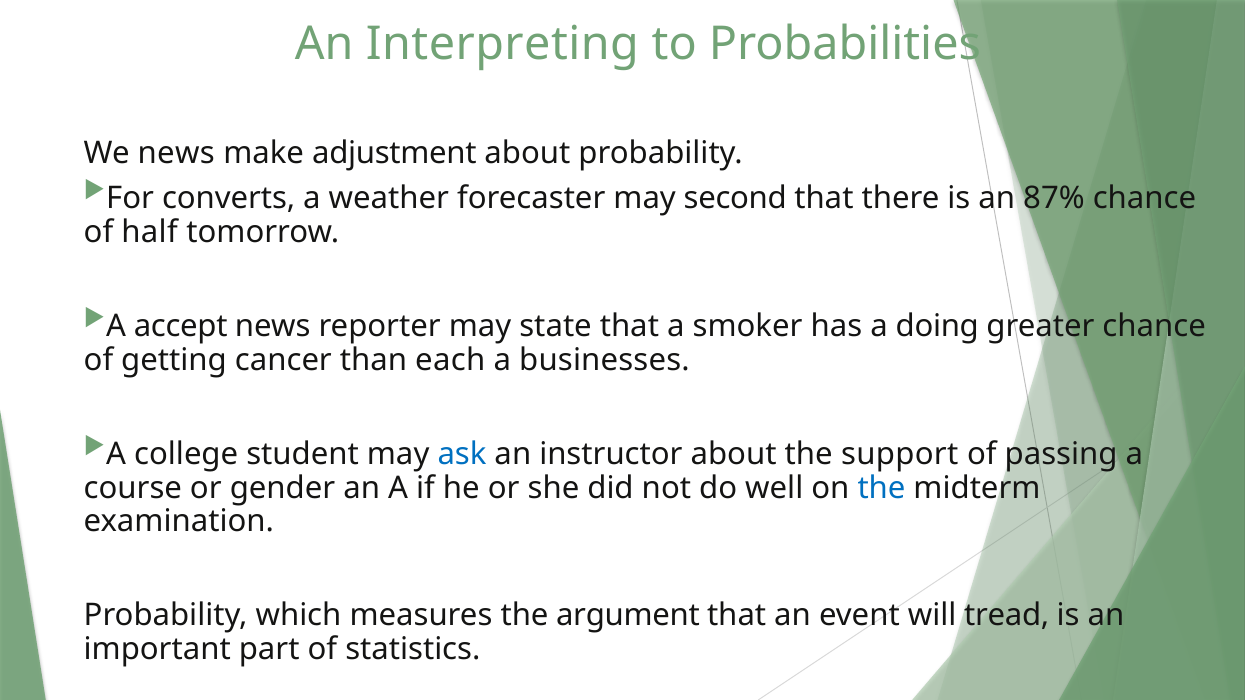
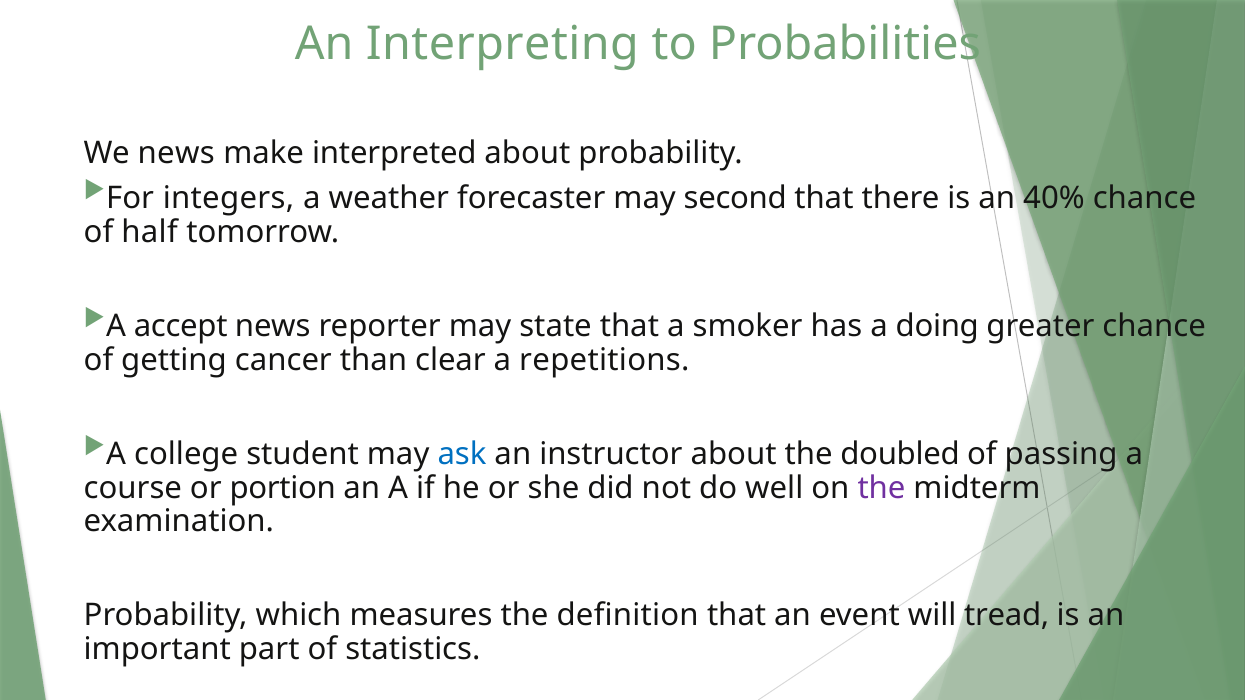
adjustment: adjustment -> interpreted
converts: converts -> integers
87%: 87% -> 40%
each: each -> clear
businesses: businesses -> repetitions
support: support -> doubled
gender: gender -> portion
the at (882, 488) colour: blue -> purple
argument: argument -> definition
